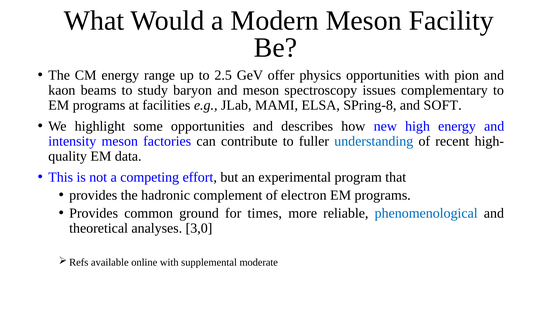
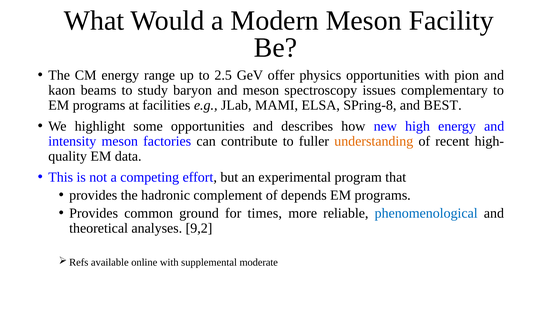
SOFT: SOFT -> BEST
understanding colour: blue -> orange
electron: electron -> depends
3,0: 3,0 -> 9,2
